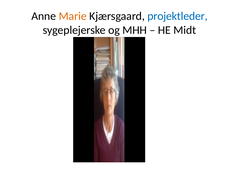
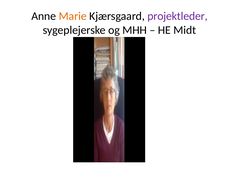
projektleder colour: blue -> purple
